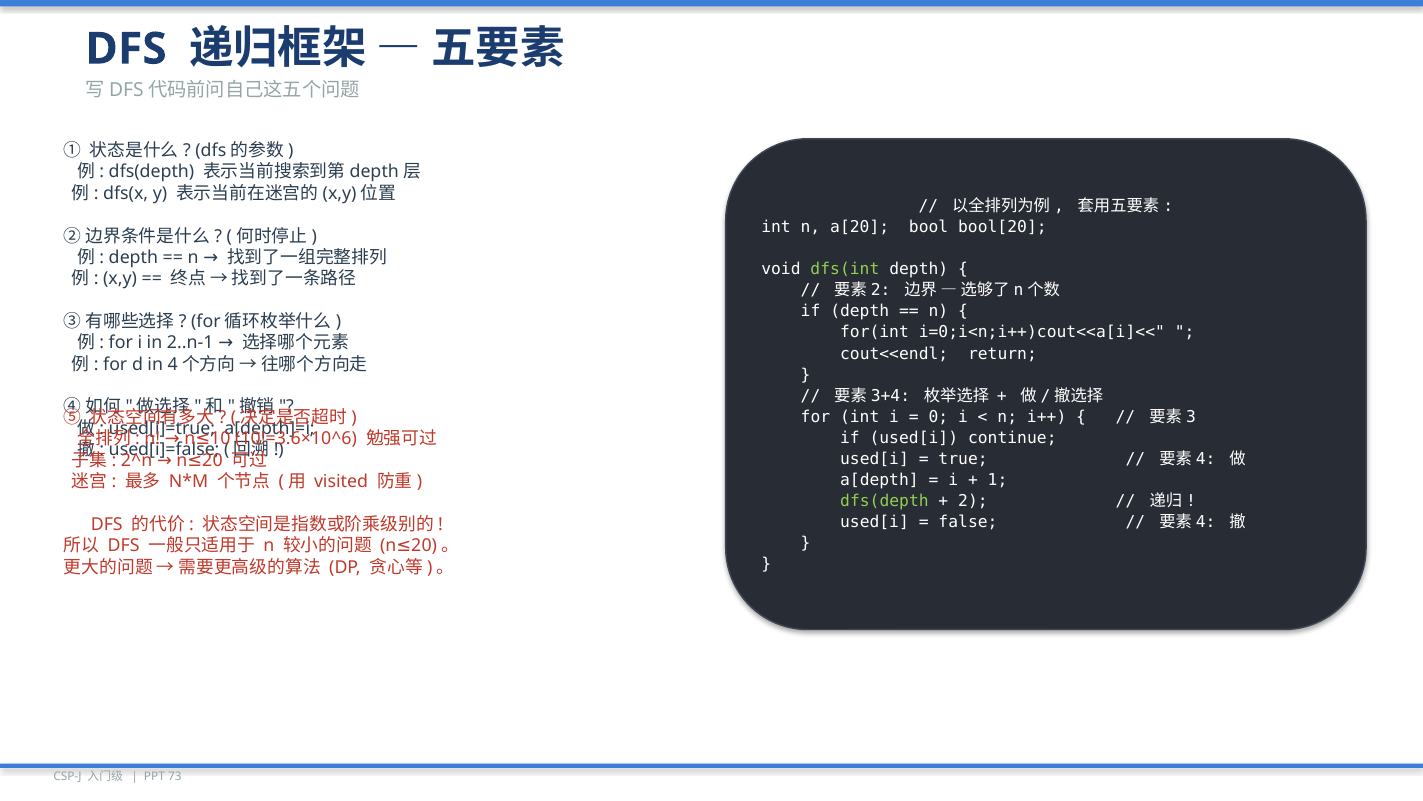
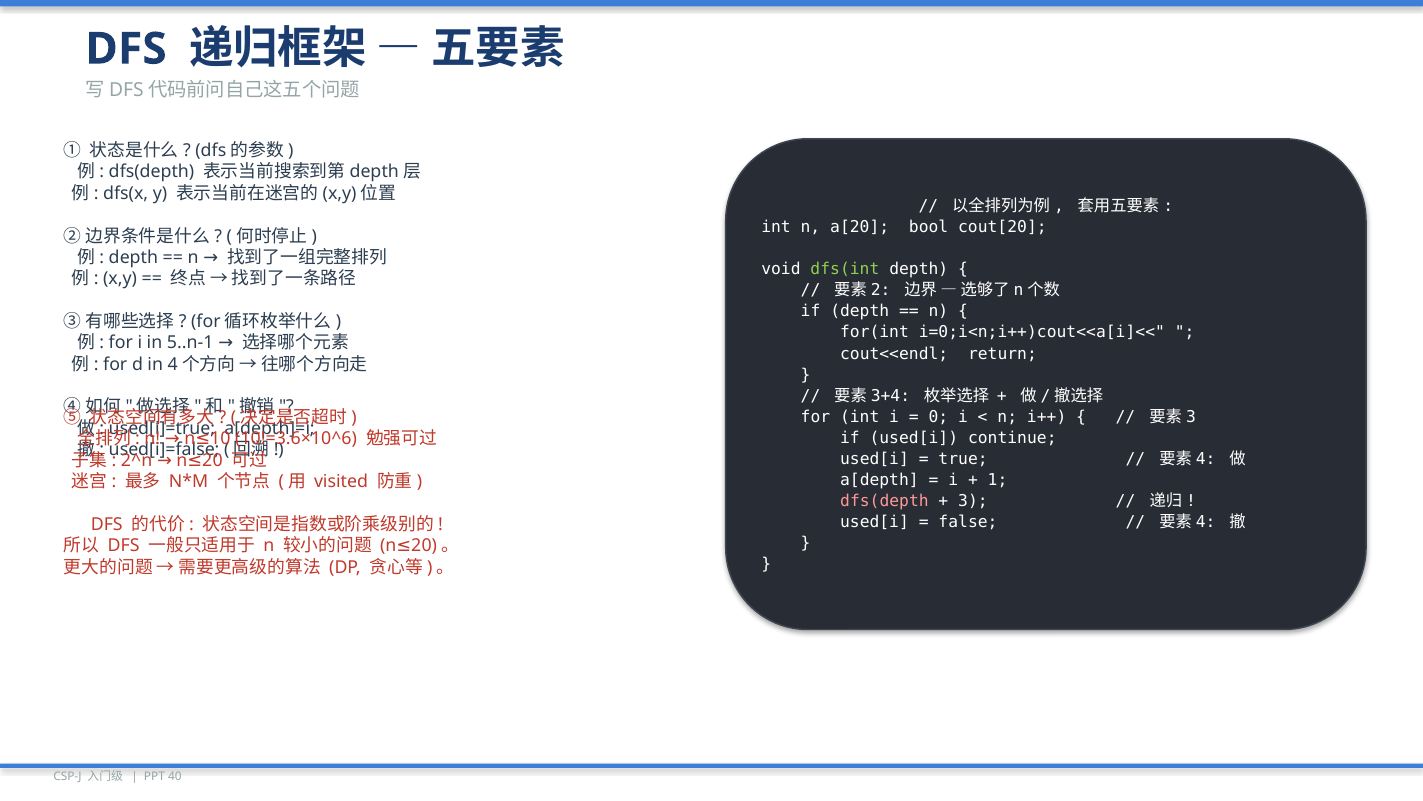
bool[20: bool[20 -> cout[20
2..n-1: 2..n-1 -> 5..n-1
dfs(depth at (884, 501) colour: light green -> pink
2: 2 -> 3
73: 73 -> 40
